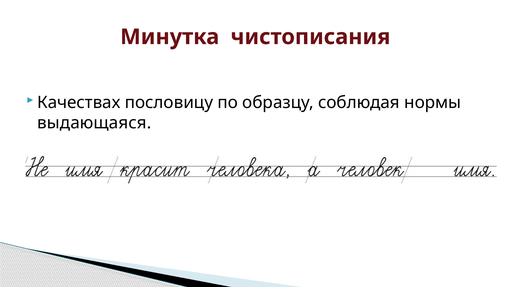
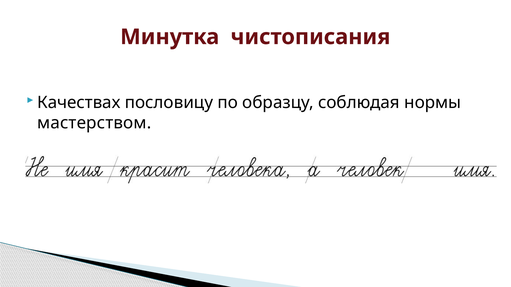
выдающаяся: выдающаяся -> мастерством
